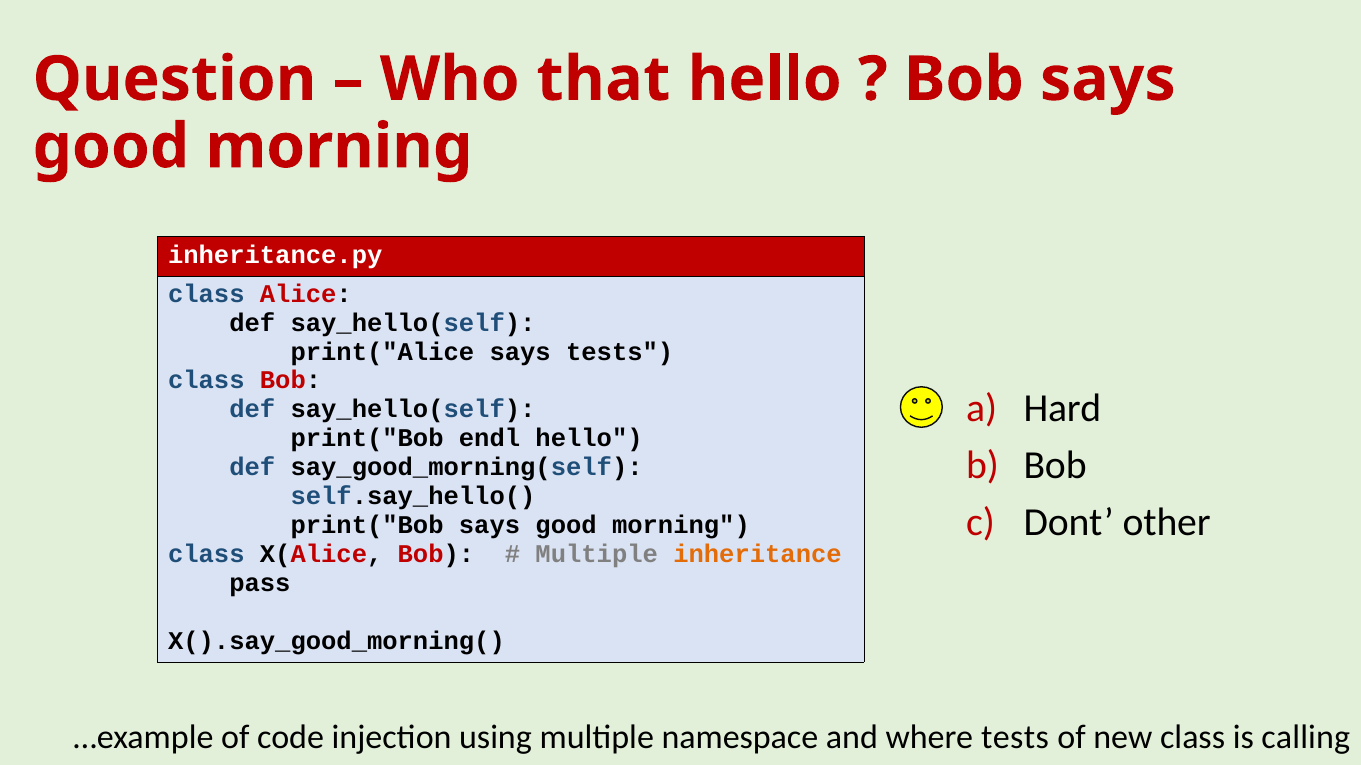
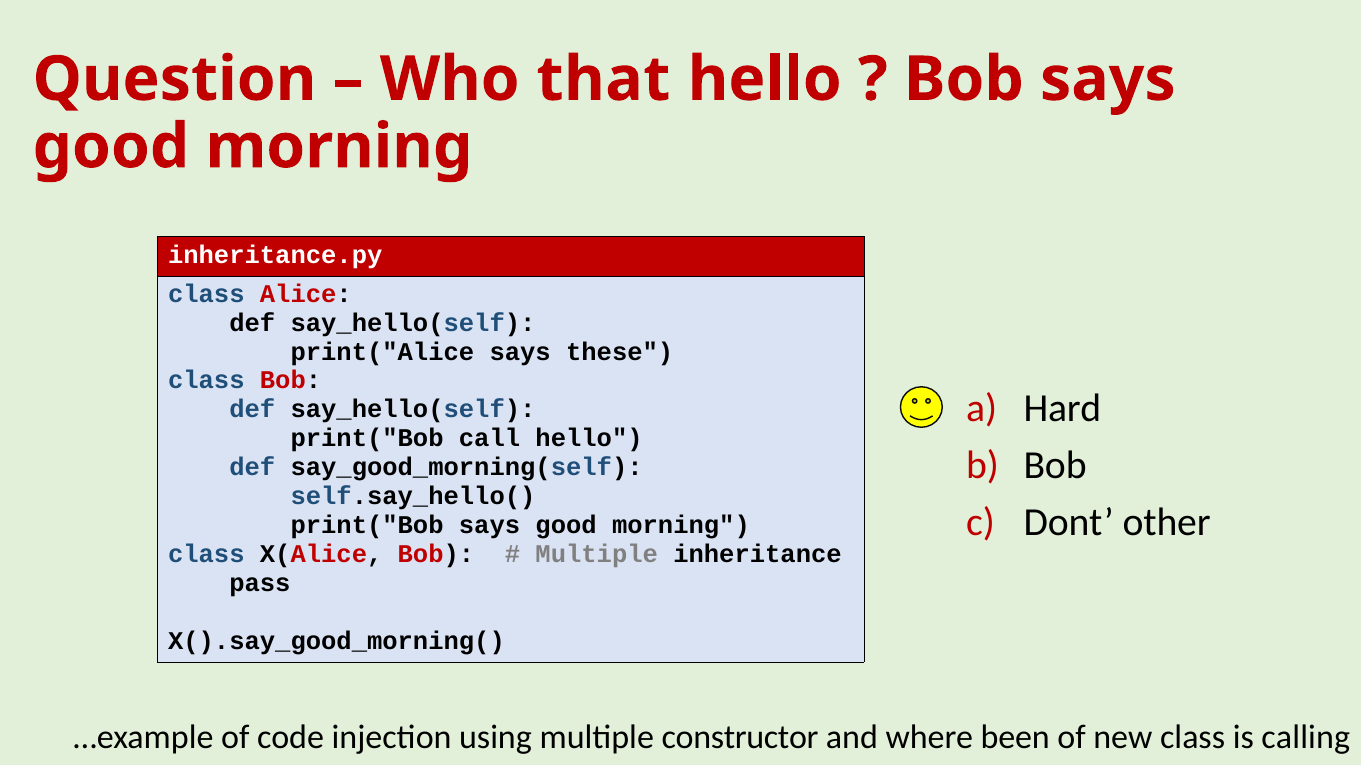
says tests: tests -> these
endl: endl -> call
inheritance colour: orange -> black
namespace: namespace -> constructor
where tests: tests -> been
